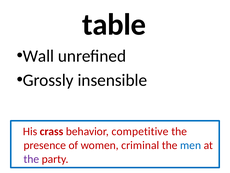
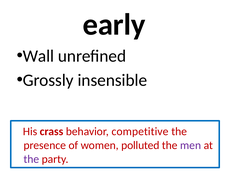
table: table -> early
criminal: criminal -> polluted
men colour: blue -> purple
